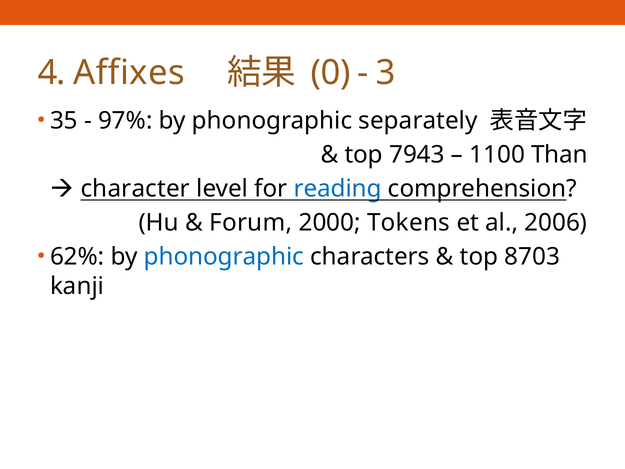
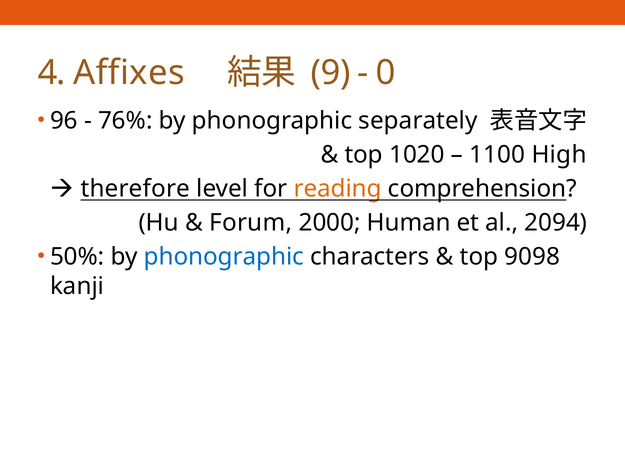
0: 0 -> 9
3: 3 -> 0
35: 35 -> 96
97%: 97% -> 76%
7943: 7943 -> 1020
Than: Than -> High
character: character -> therefore
reading colour: blue -> orange
Tokens: Tokens -> Human
2006: 2006 -> 2094
62%: 62% -> 50%
8703: 8703 -> 9098
